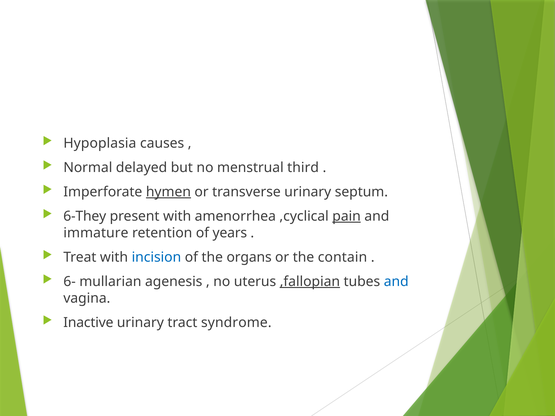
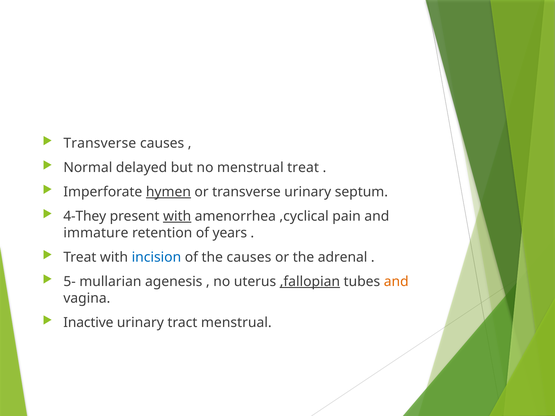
Hypoplasia at (100, 143): Hypoplasia -> Transverse
menstrual third: third -> treat
6-They: 6-They -> 4-They
with at (177, 216) underline: none -> present
pain underline: present -> none
the organs: organs -> causes
contain: contain -> adrenal
6-: 6- -> 5-
and at (396, 282) colour: blue -> orange
tract syndrome: syndrome -> menstrual
